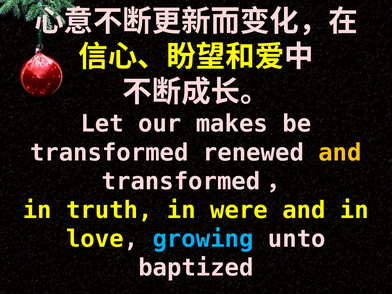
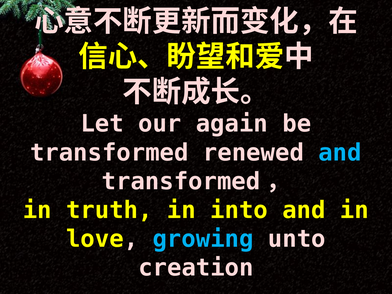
makes: makes -> again
and at (340, 153) colour: yellow -> light blue
were: were -> into
baptized: baptized -> creation
